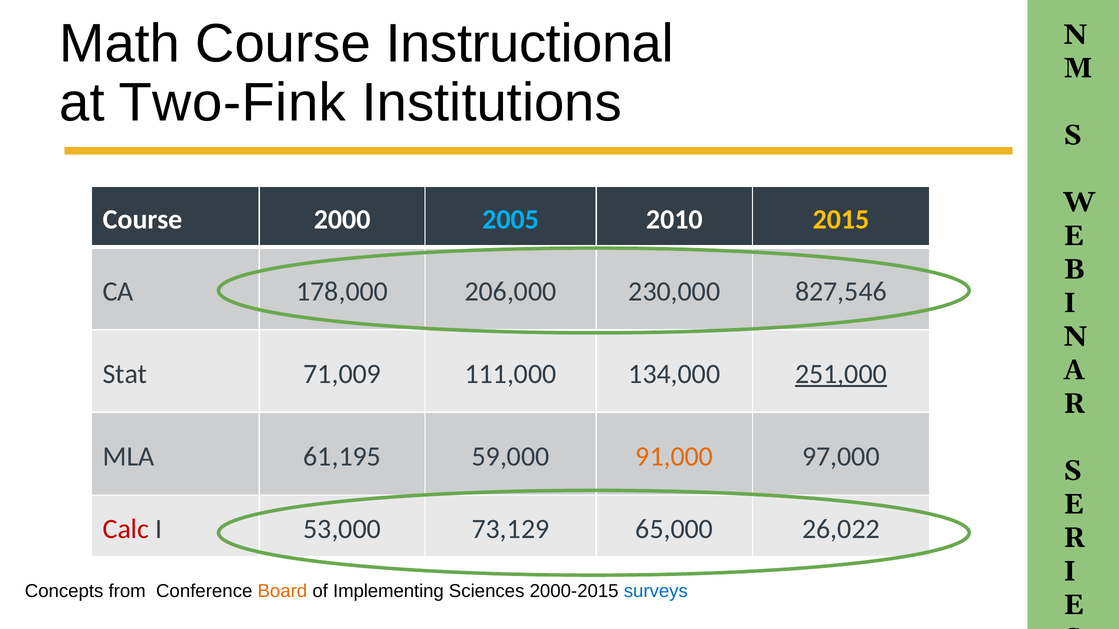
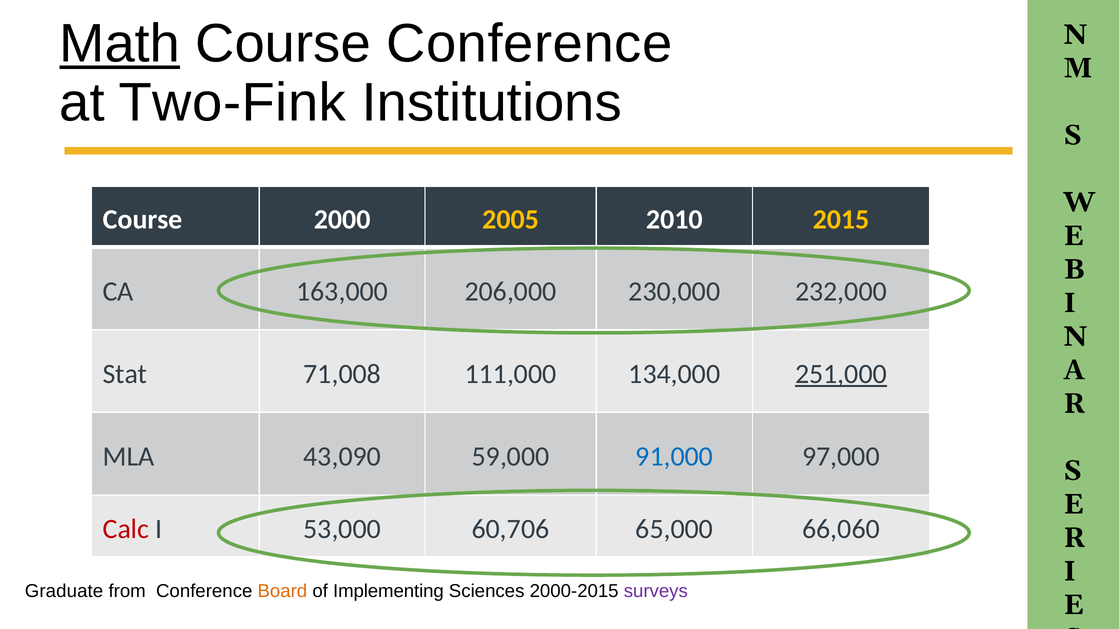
Math underline: none -> present
Course Instructional: Instructional -> Conference
2005 colour: light blue -> yellow
178,000: 178,000 -> 163,000
827,546: 827,546 -> 232,000
71,009: 71,009 -> 71,008
61,195: 61,195 -> 43,090
91,000 colour: orange -> blue
73,129: 73,129 -> 60,706
26,022: 26,022 -> 66,060
Concepts: Concepts -> Graduate
surveys colour: blue -> purple
